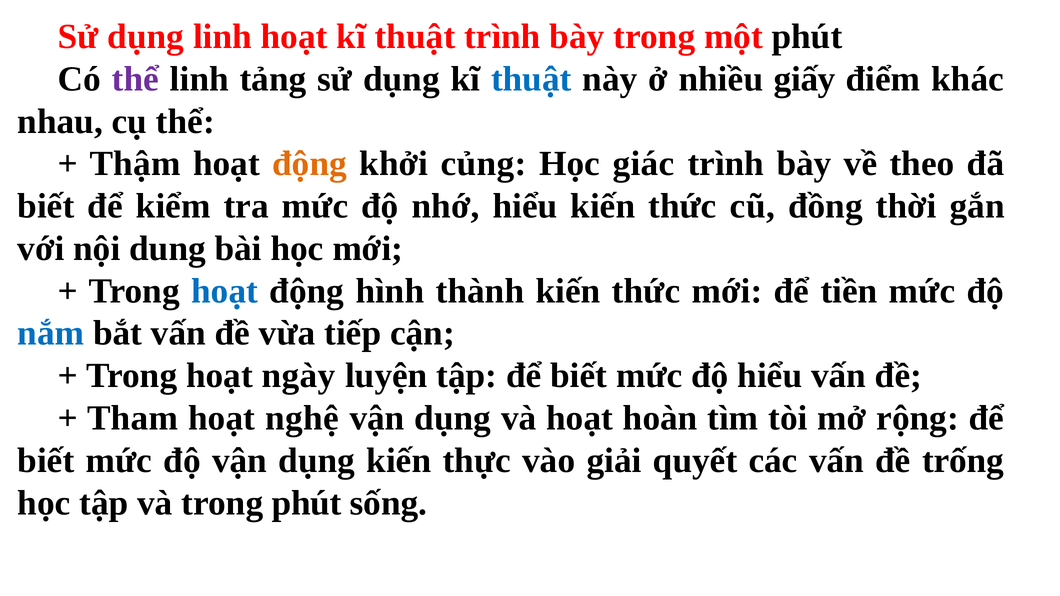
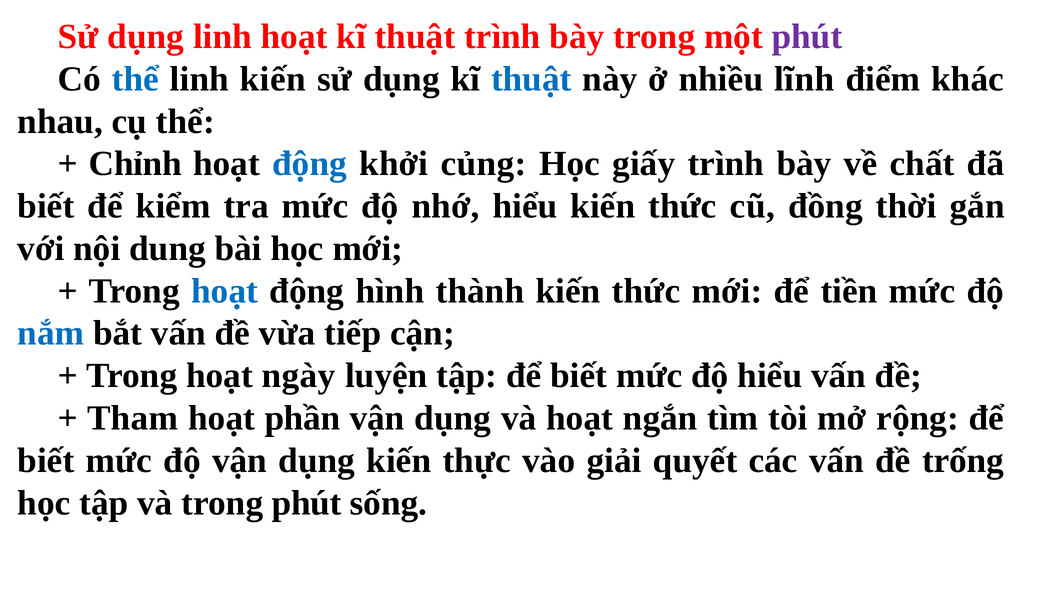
phút at (807, 37) colour: black -> purple
thể at (135, 79) colour: purple -> blue
linh tảng: tảng -> kiến
giấy: giấy -> lĩnh
Thậm: Thậm -> Chỉnh
động at (310, 164) colour: orange -> blue
giác: giác -> giấy
theo: theo -> chất
nghệ: nghệ -> phần
hoàn: hoàn -> ngắn
